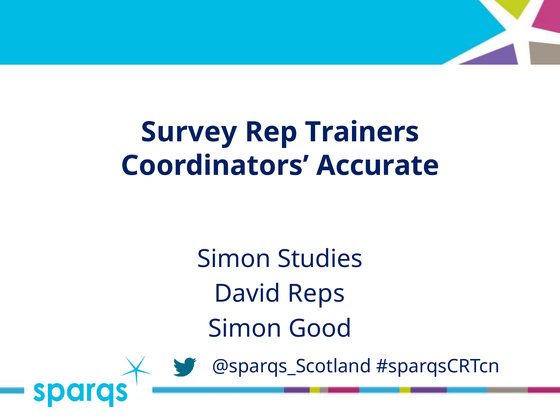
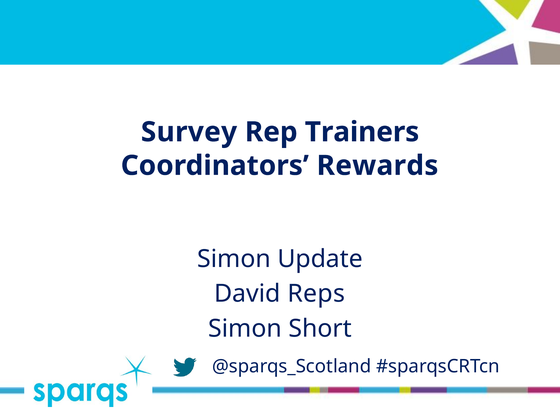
Accurate: Accurate -> Rewards
Studies: Studies -> Update
Good: Good -> Short
